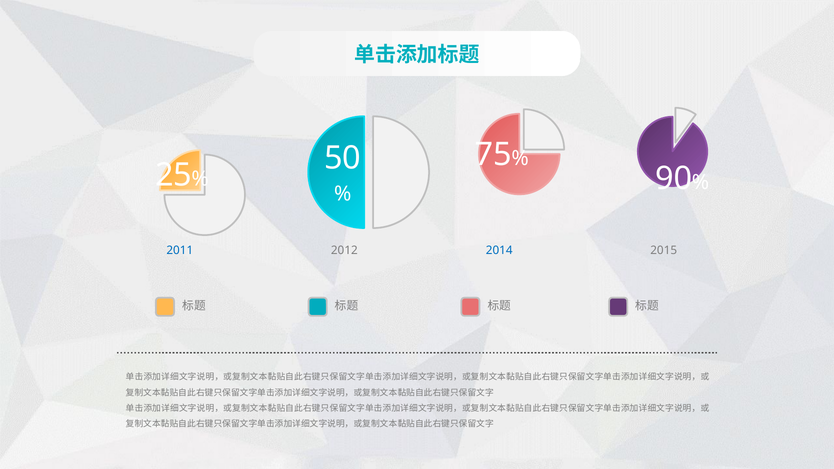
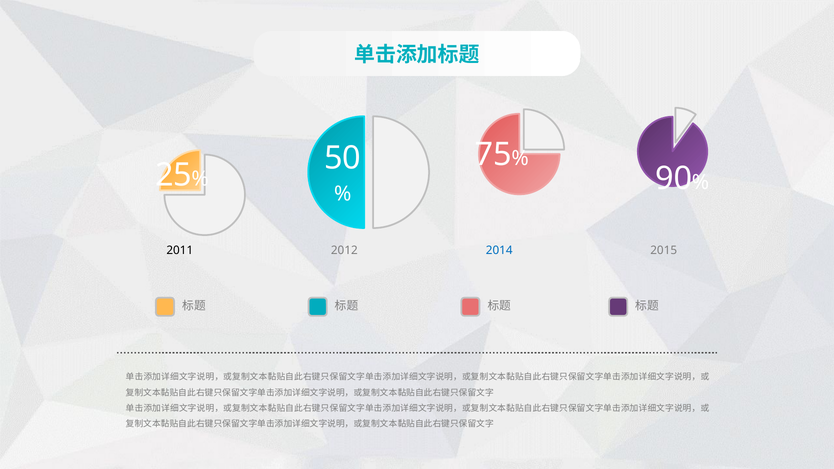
2011 colour: blue -> black
